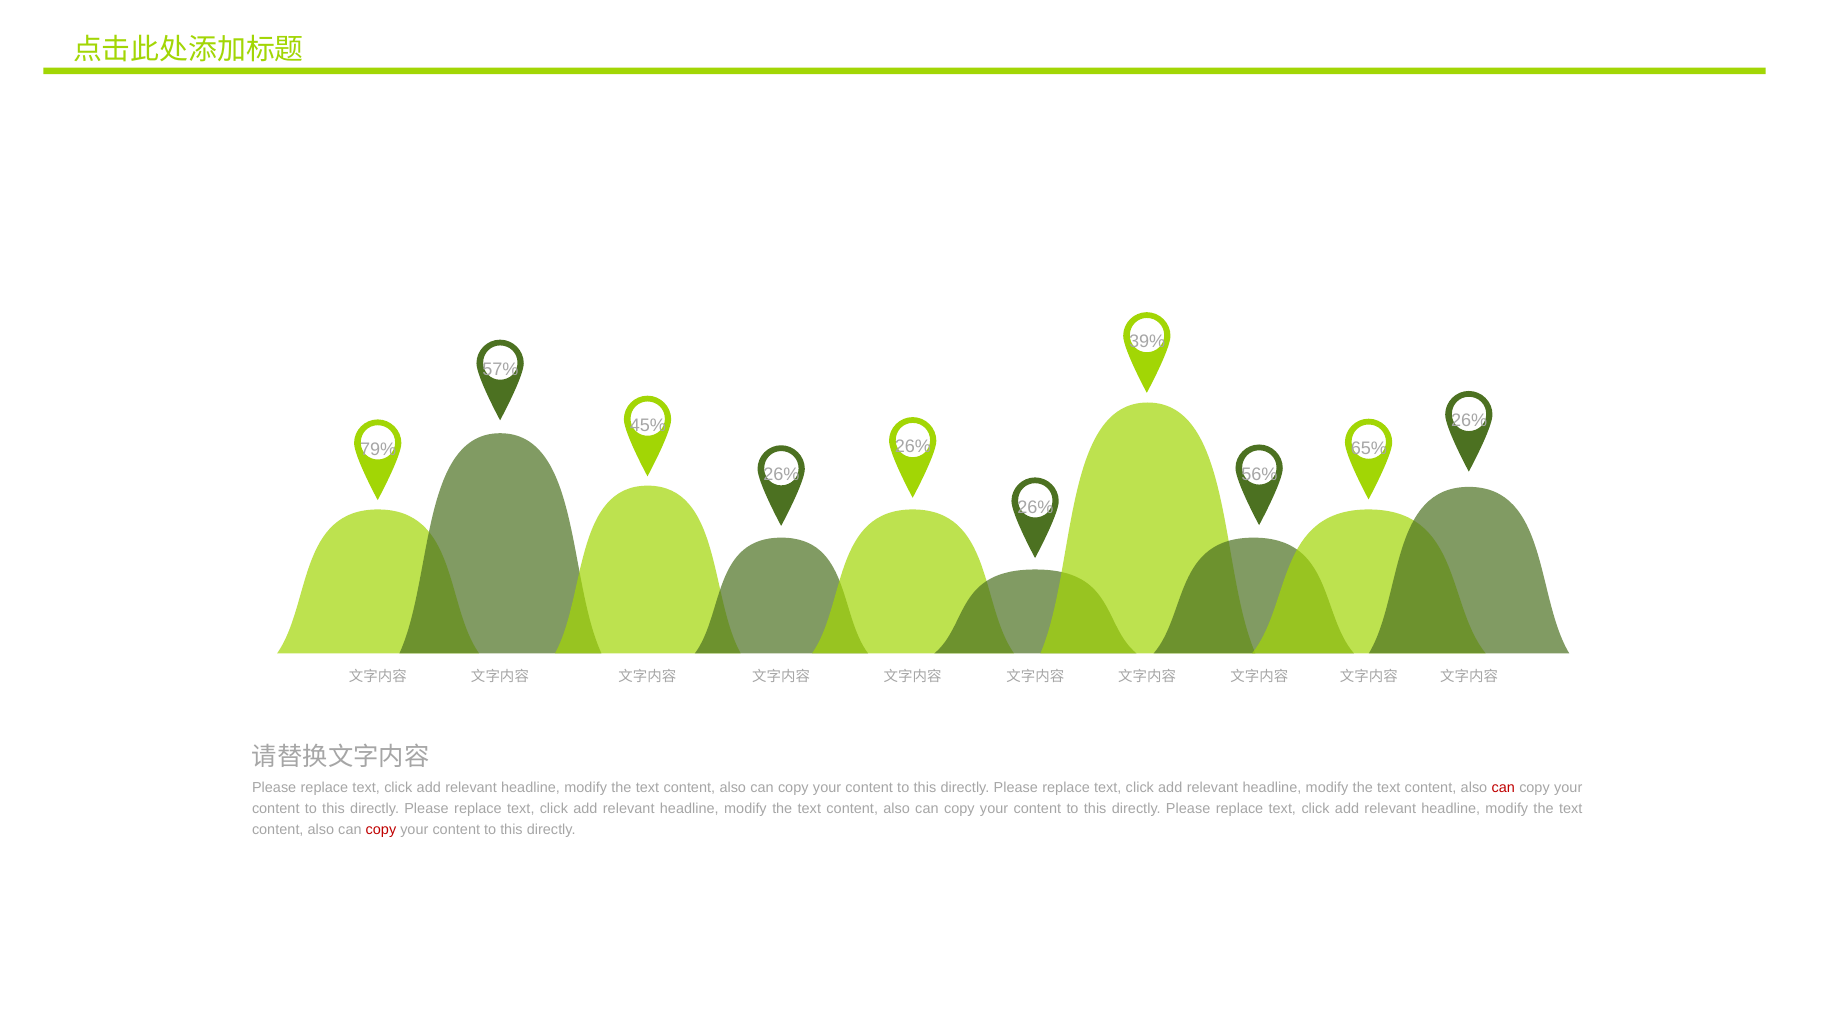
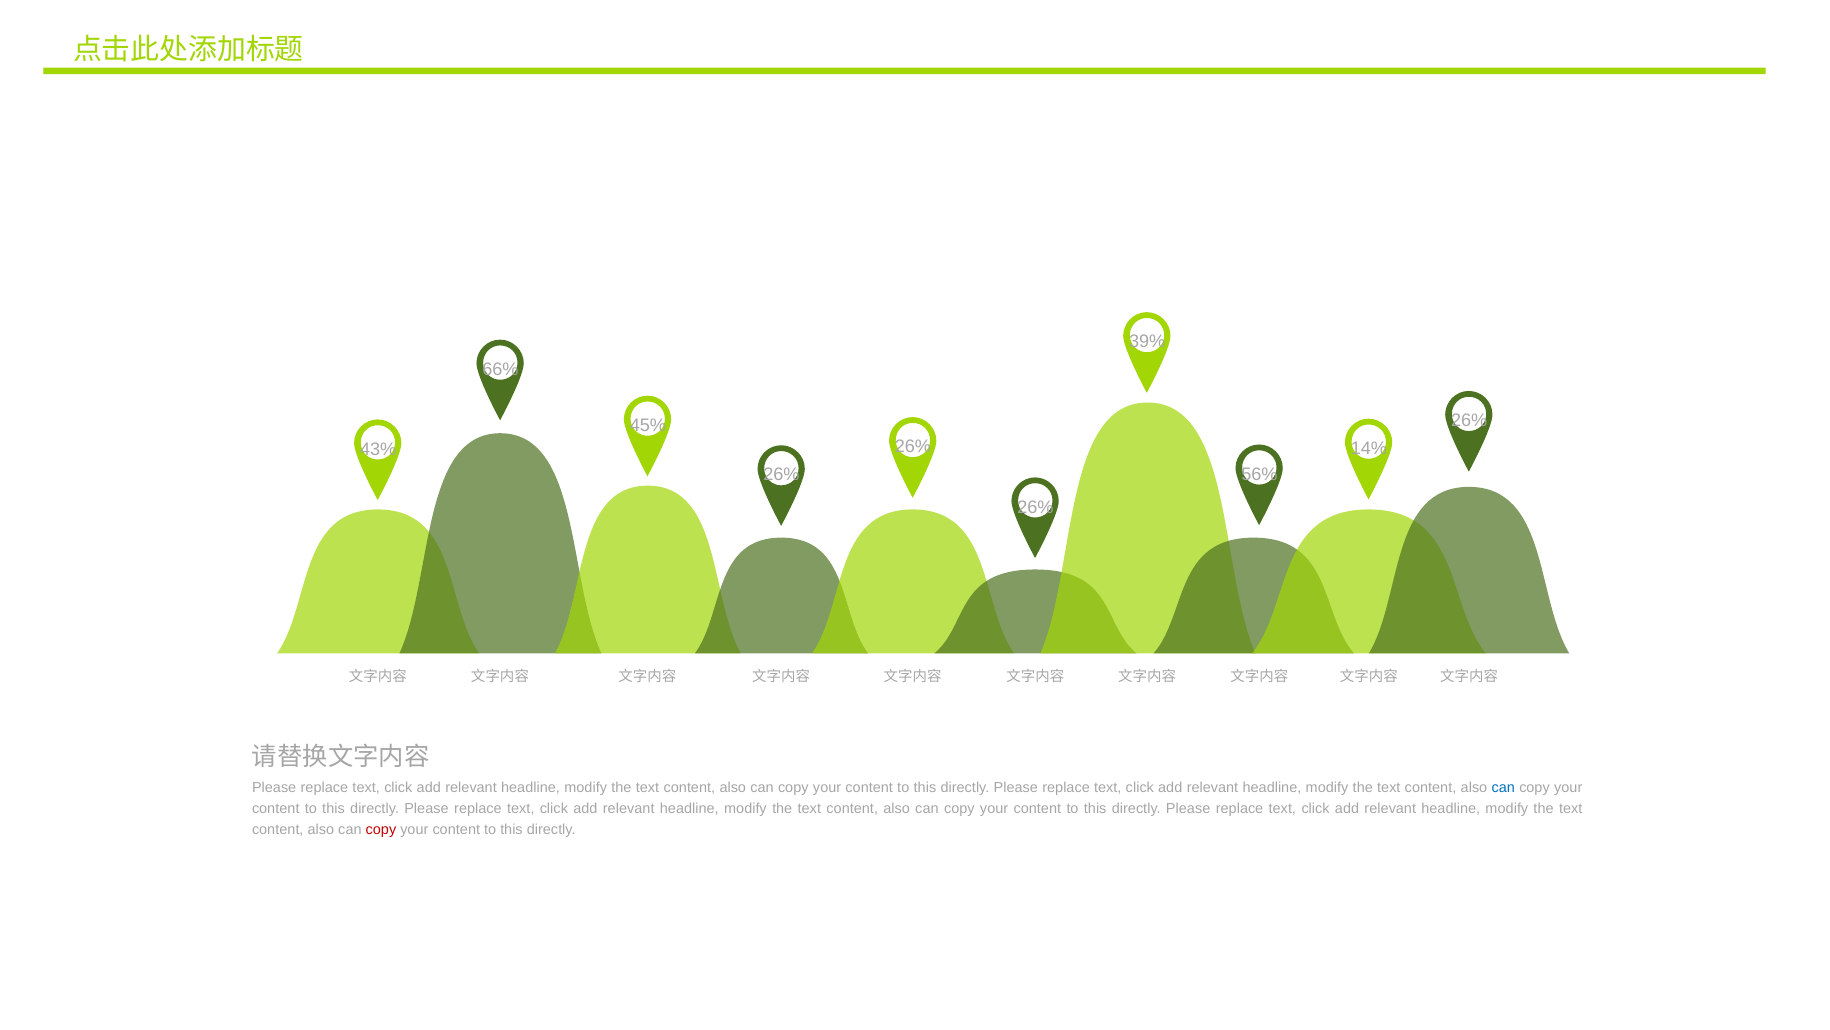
57%: 57% -> 66%
65%: 65% -> 14%
79%: 79% -> 43%
can at (1503, 787) colour: red -> blue
